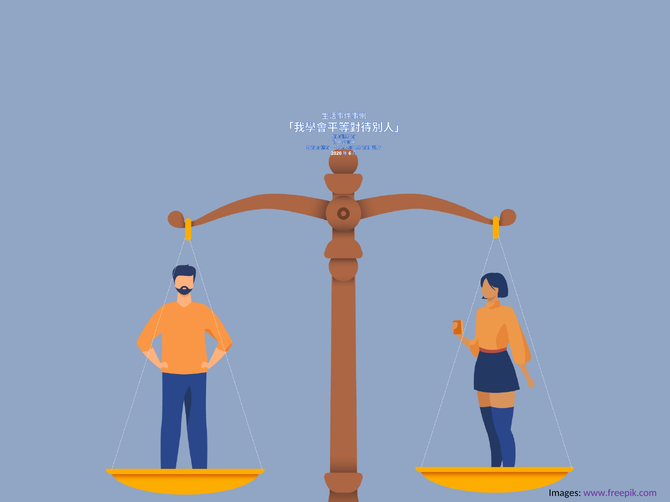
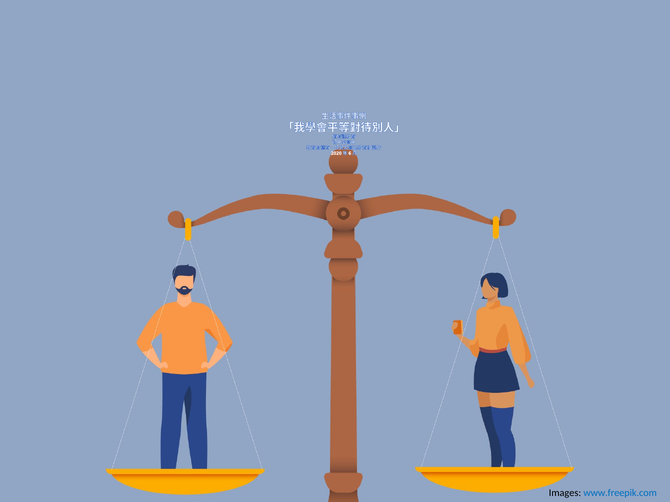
www.freepik.com colour: purple -> blue
